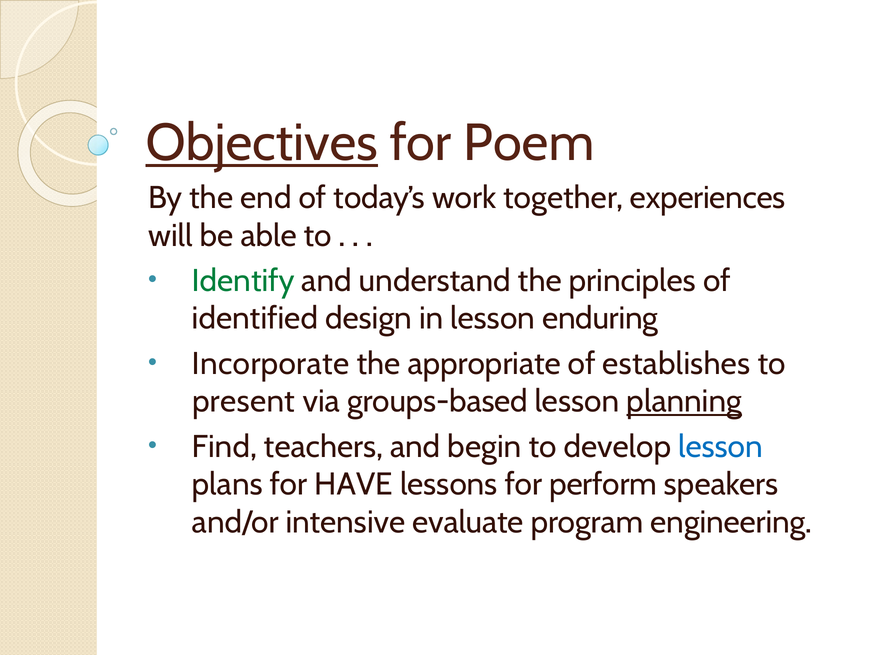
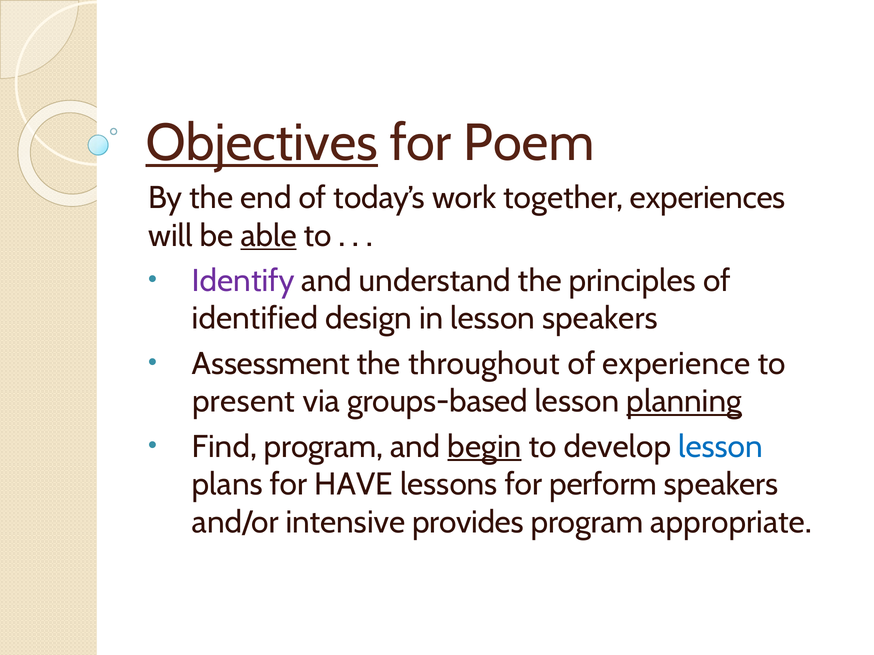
able underline: none -> present
Identify colour: green -> purple
lesson enduring: enduring -> speakers
Incorporate: Incorporate -> Assessment
appropriate: appropriate -> throughout
establishes: establishes -> experience
Find teachers: teachers -> program
begin underline: none -> present
evaluate: evaluate -> provides
engineering: engineering -> appropriate
